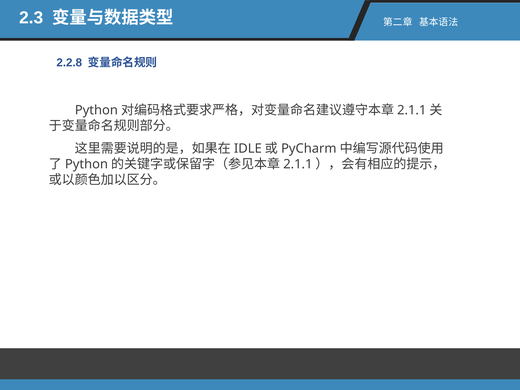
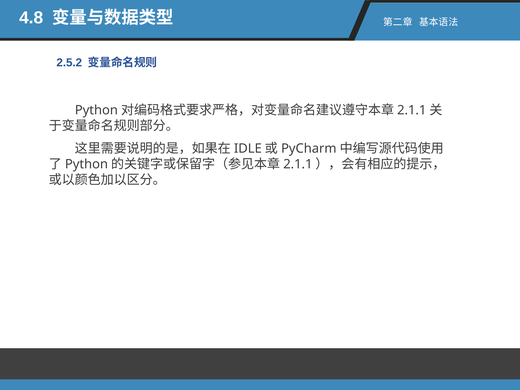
2.3: 2.3 -> 4.8
2.2.8: 2.2.8 -> 2.5.2
